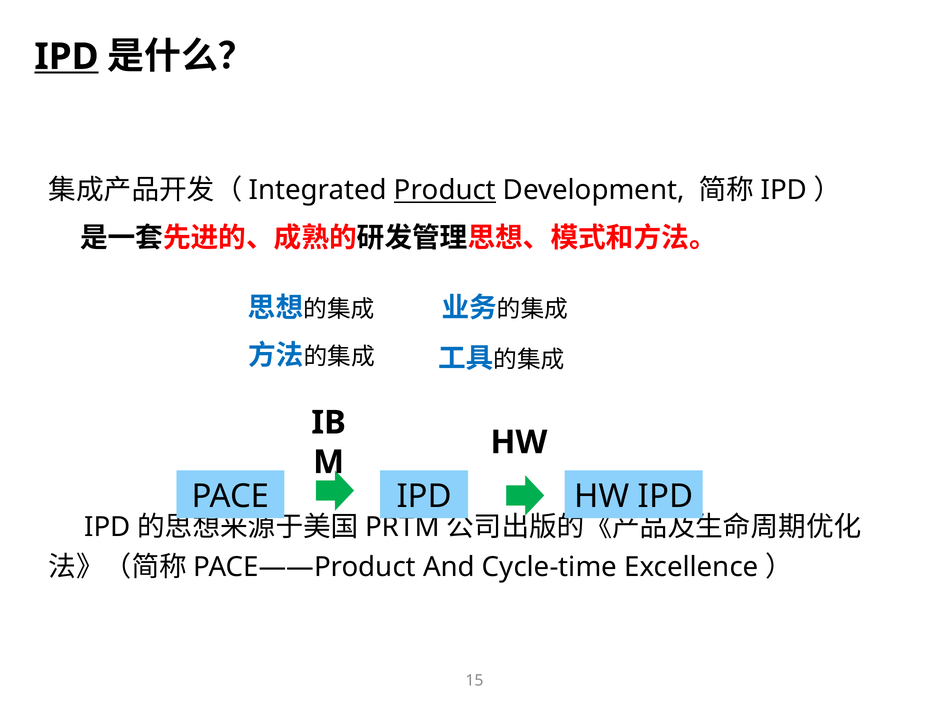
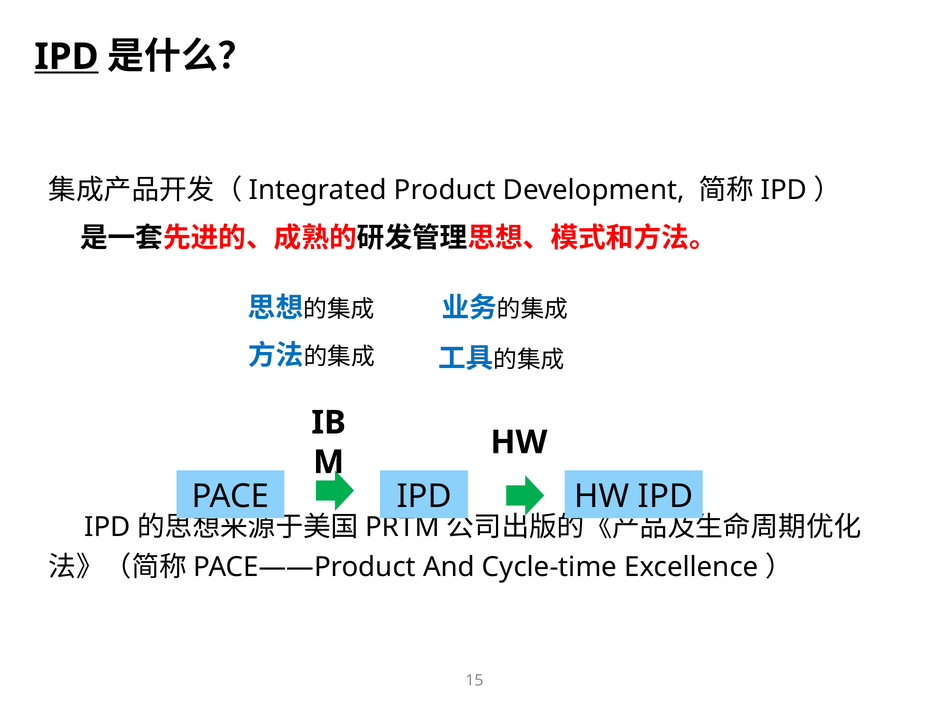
Product underline: present -> none
